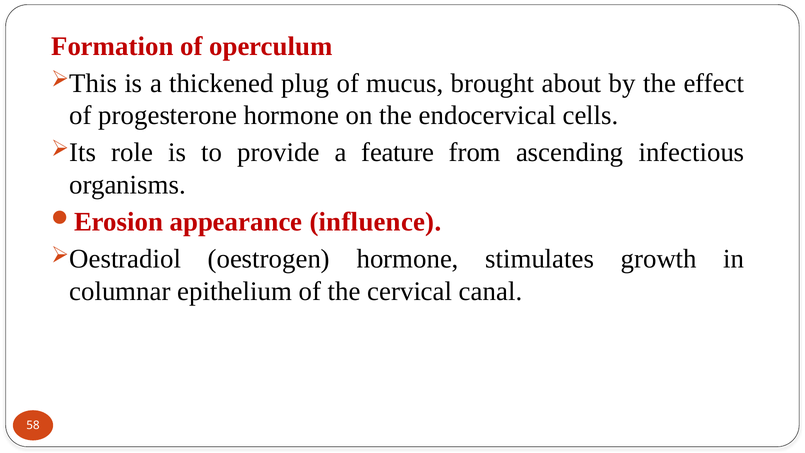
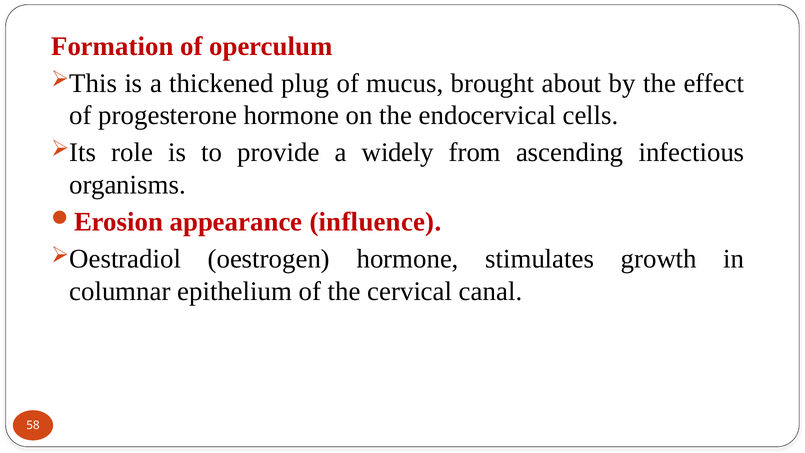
feature: feature -> widely
